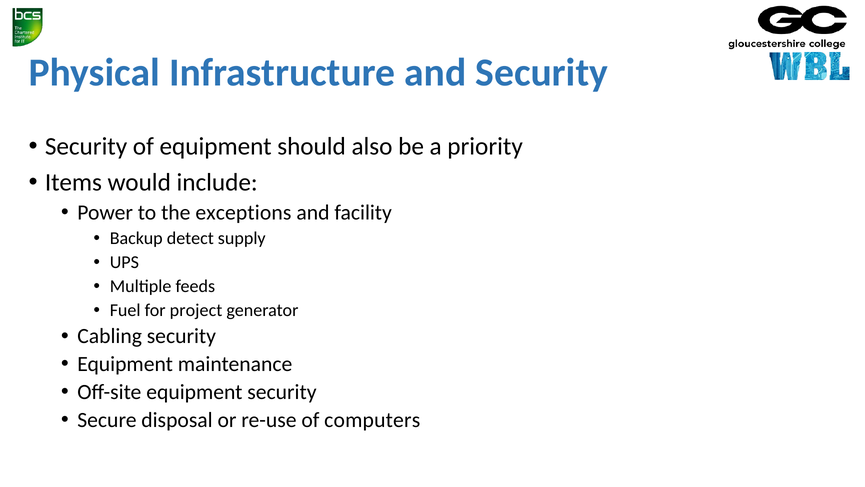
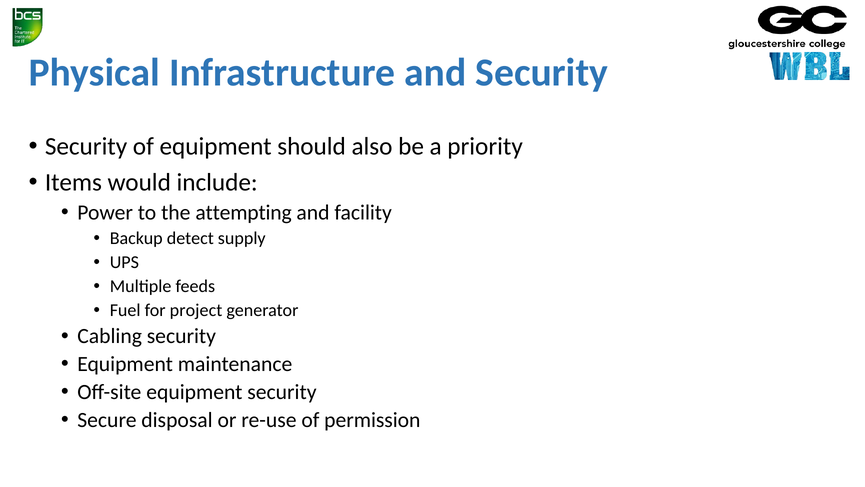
exceptions: exceptions -> attempting
computers: computers -> permission
